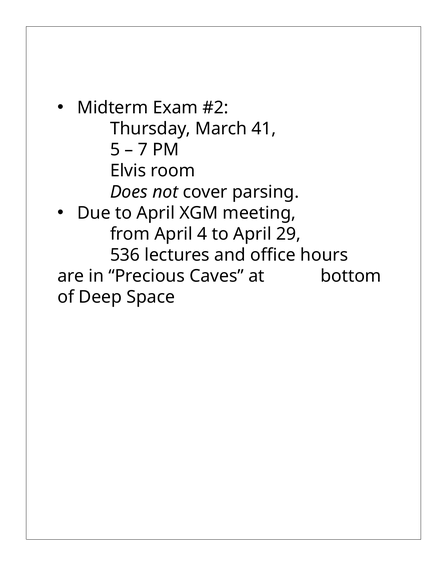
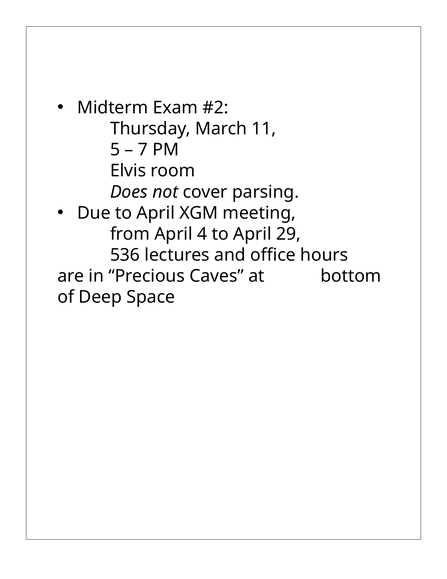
41: 41 -> 11
